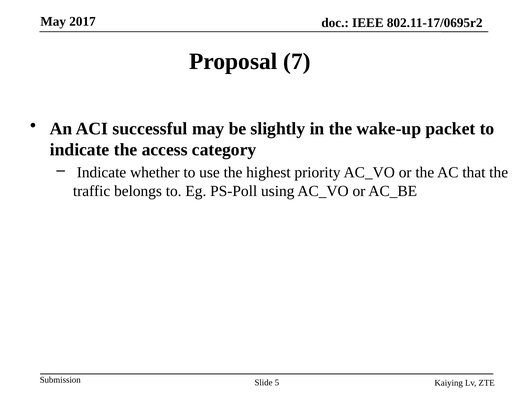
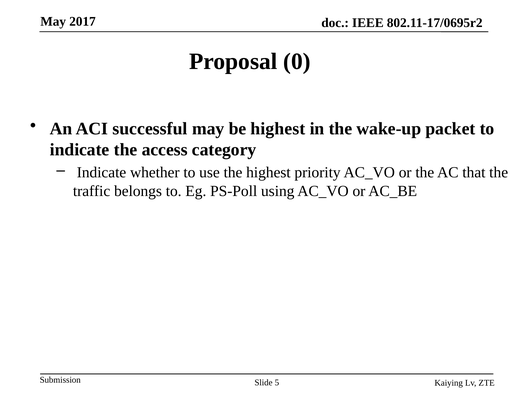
7: 7 -> 0
be slightly: slightly -> highest
